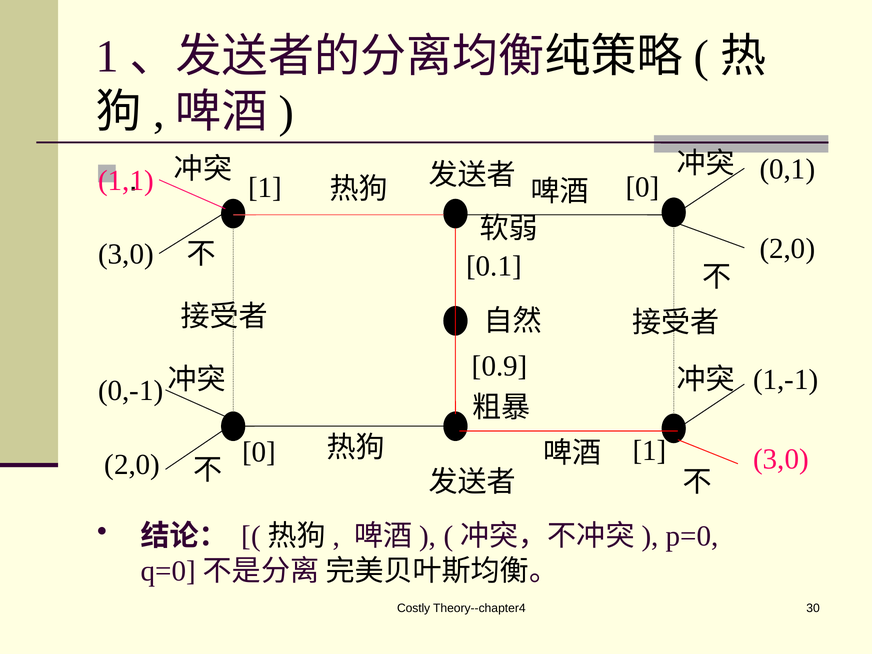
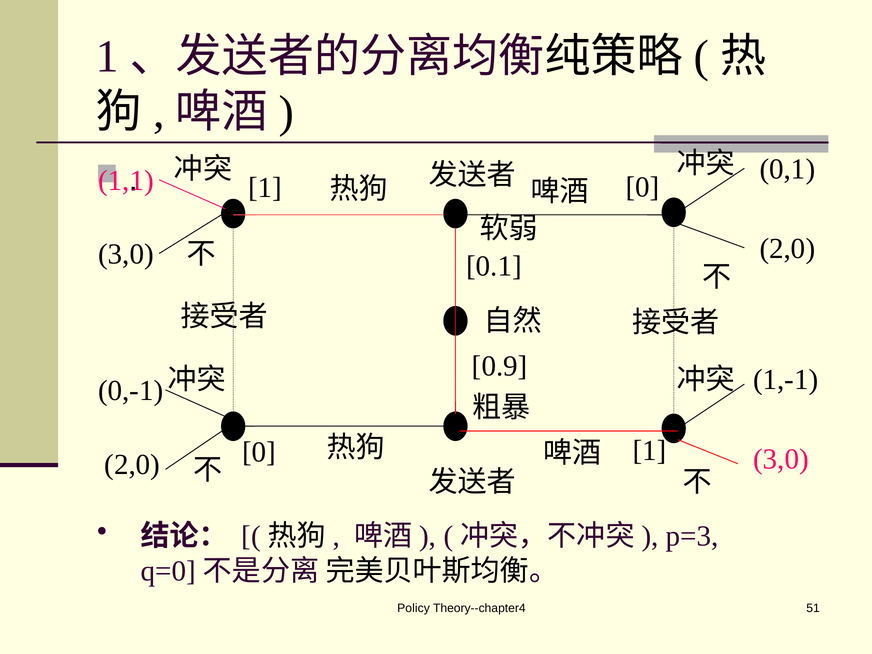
p=0: p=0 -> p=3
Costly: Costly -> Policy
30: 30 -> 51
